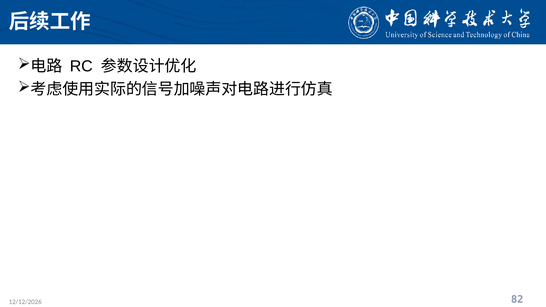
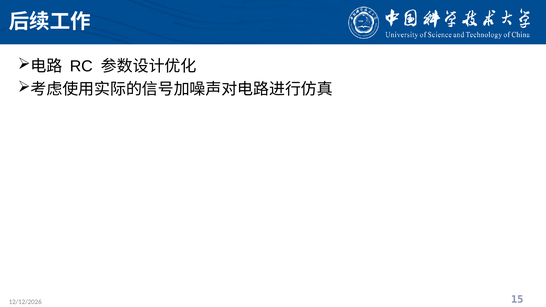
82: 82 -> 15
